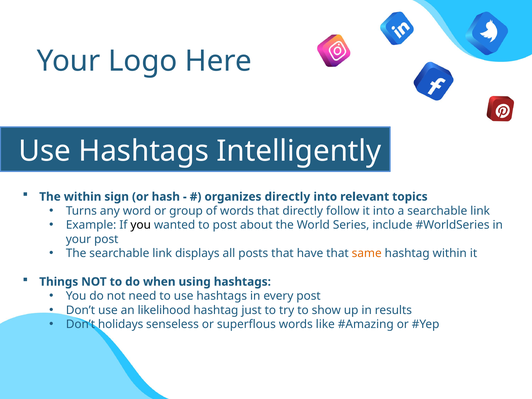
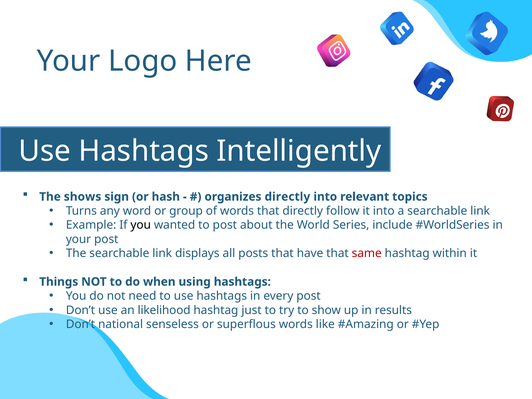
The within: within -> shows
same colour: orange -> red
holidays: holidays -> national
